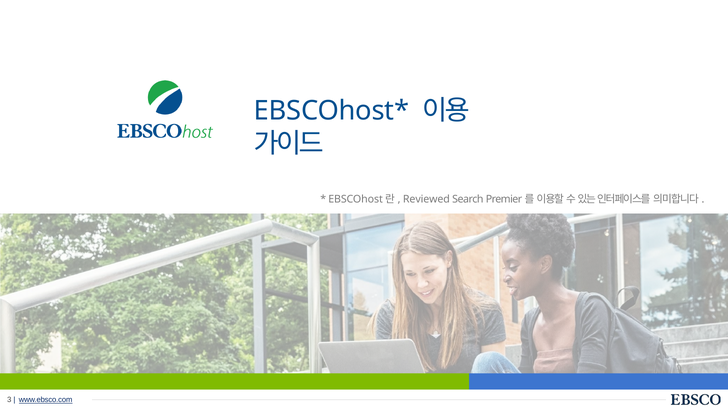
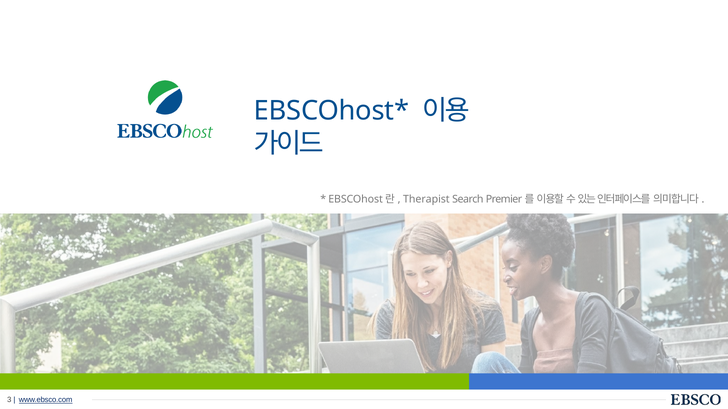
Reviewed: Reviewed -> Therapist
